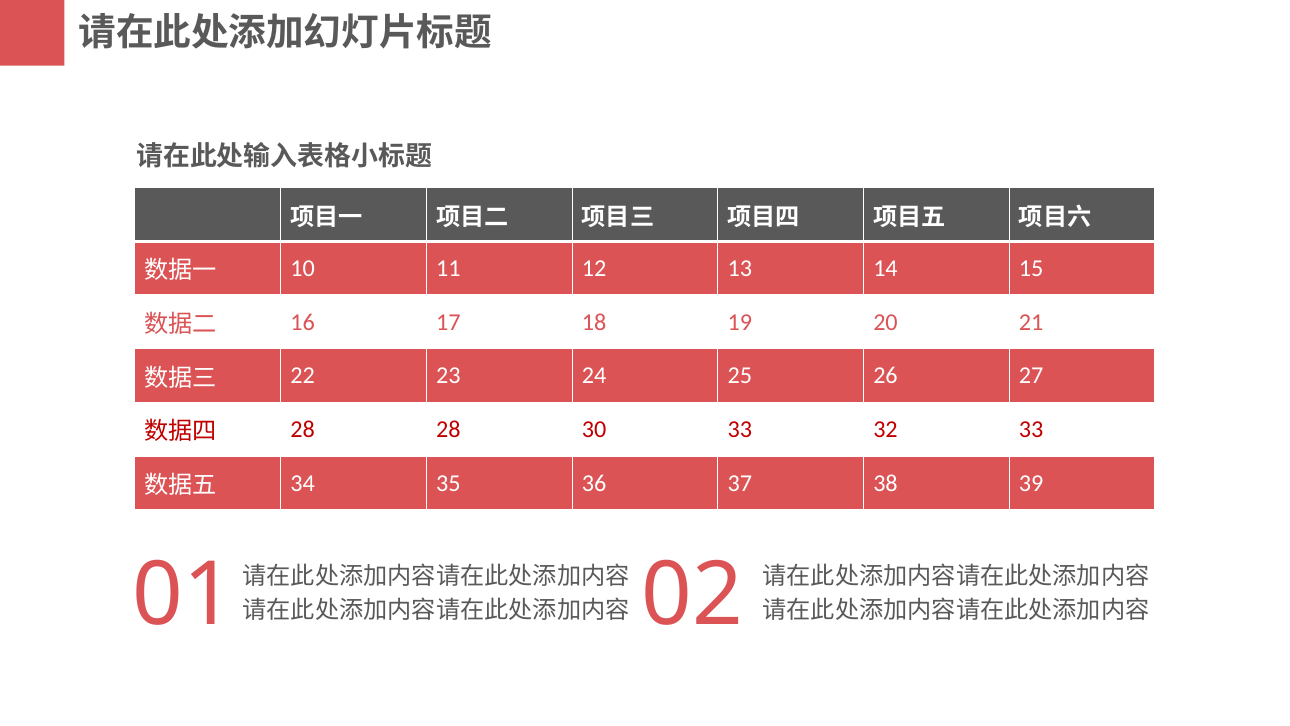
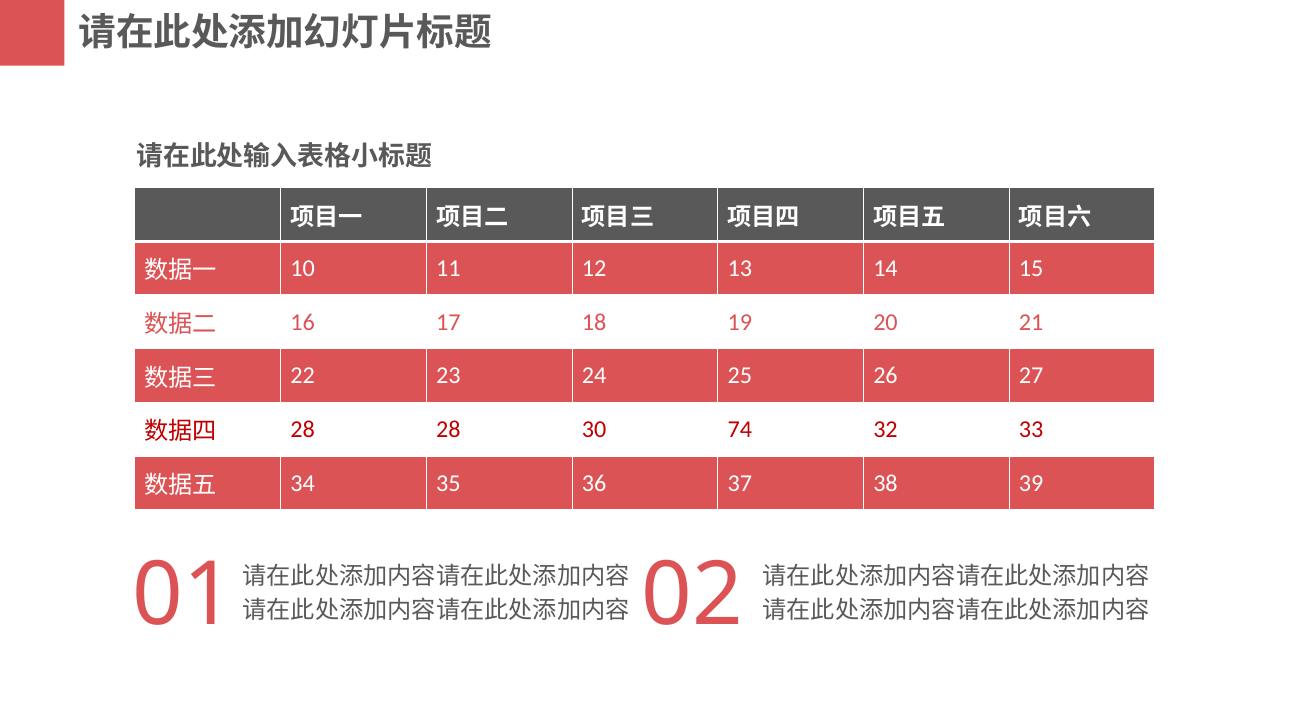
30 33: 33 -> 74
